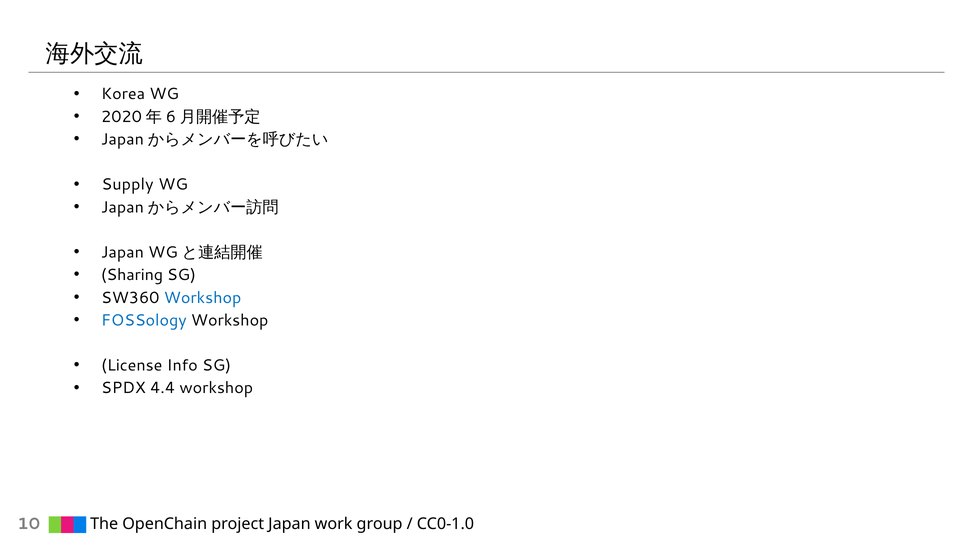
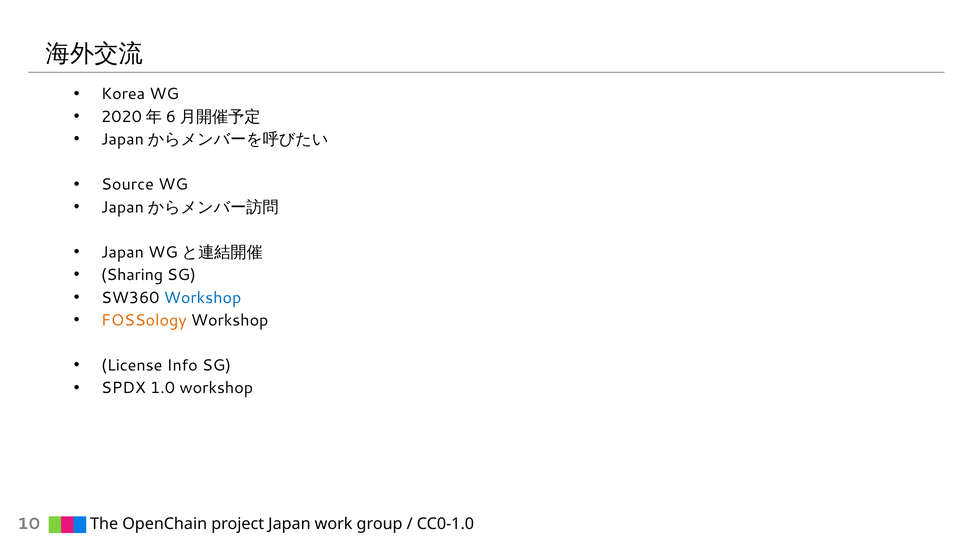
Supply: Supply -> Source
FOSSology colour: blue -> orange
4.4: 4.4 -> 1.0
